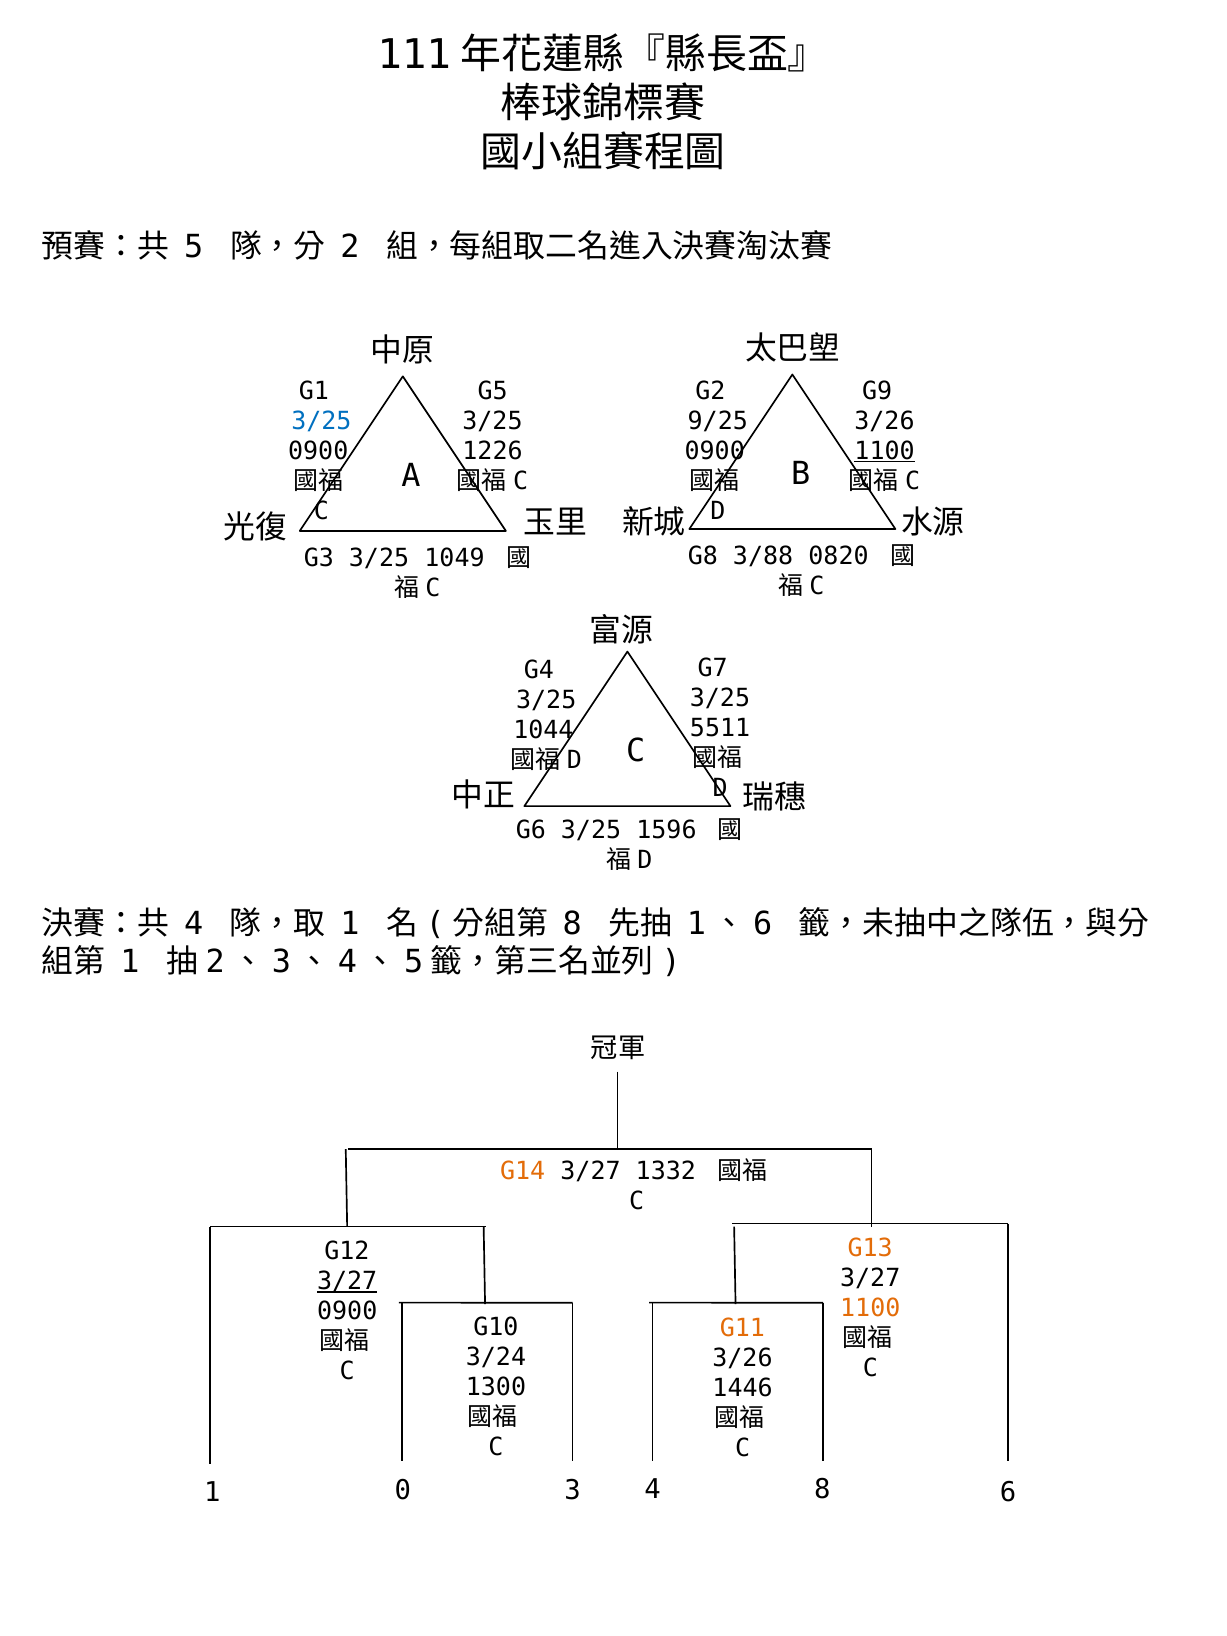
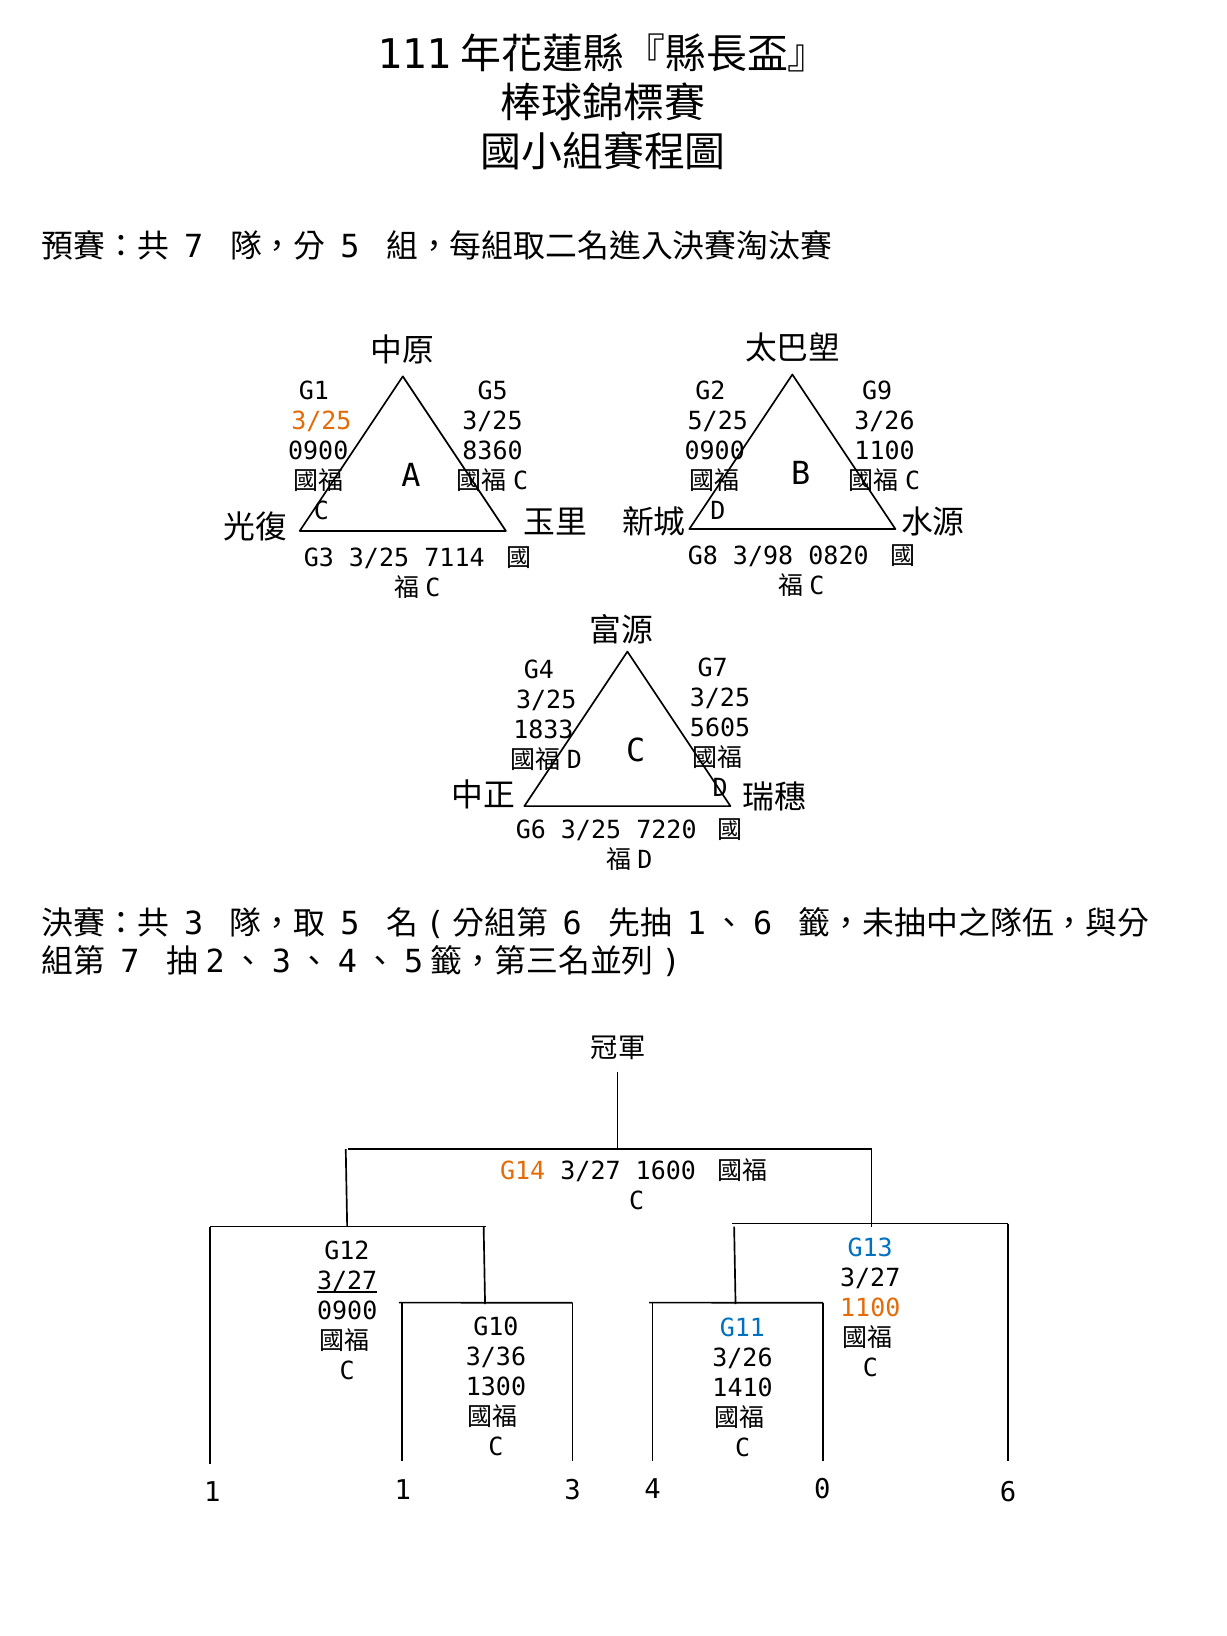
5 at (194, 247): 5 -> 7
2 at (350, 247): 2 -> 5
3/25 at (321, 421) colour: blue -> orange
9/25: 9/25 -> 5/25
1226: 1226 -> 8360
1100 at (885, 451) underline: present -> none
3/88: 3/88 -> 3/98
1049: 1049 -> 7114
5511: 5511 -> 5605
1044: 1044 -> 1833
1596: 1596 -> 7220
4 at (194, 924): 4 -> 3
1 at (350, 924): 1 -> 5
8 at (572, 924): 8 -> 6
1 at (130, 962): 1 -> 7
1332: 1332 -> 1600
G13 colour: orange -> blue
G11 colour: orange -> blue
3/24: 3/24 -> 3/36
1446: 1446 -> 1410
1 0: 0 -> 1
4 8: 8 -> 0
